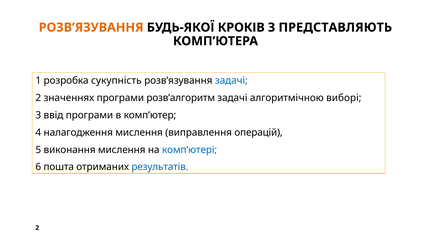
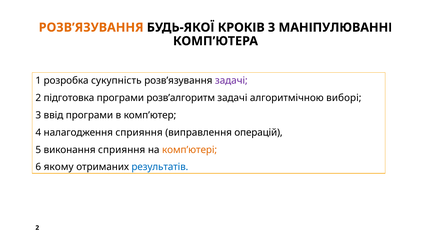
ПРЕДСТАВЛЯЮТЬ: ПРЕДСТАВЛЯЮТЬ -> МАНІПУЛЮВАННІ
задачі at (231, 80) colour: blue -> purple
значеннях: значеннях -> підготовка
налагодження мислення: мислення -> сприяння
виконання мислення: мислення -> сприяння
комп’ютері colour: blue -> orange
пошта: пошта -> якому
